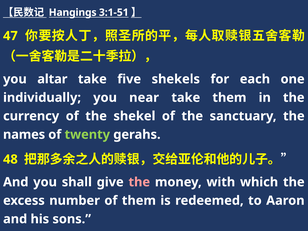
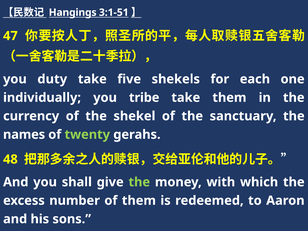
altar: altar -> duty
near: near -> tribe
the at (139, 182) colour: pink -> light green
